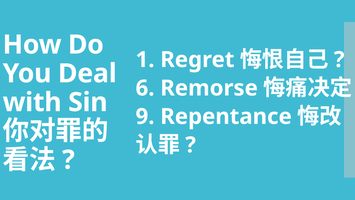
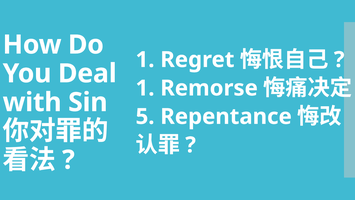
6 at (145, 88): 6 -> 1
9: 9 -> 5
